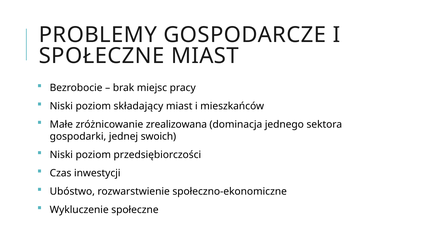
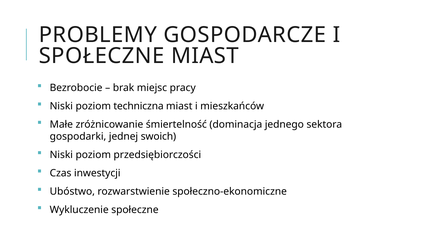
składający: składający -> techniczna
zrealizowana: zrealizowana -> śmiertelność
